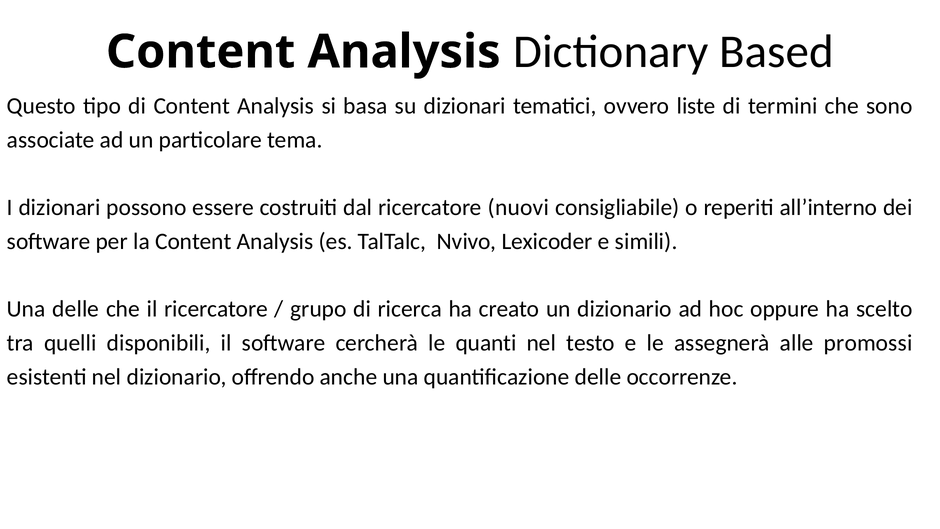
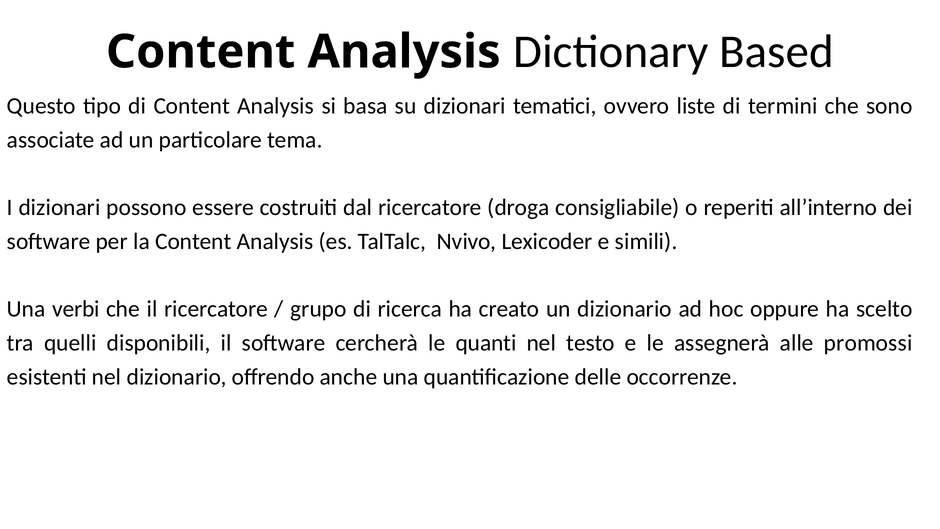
nuovi: nuovi -> droga
Una delle: delle -> verbi
